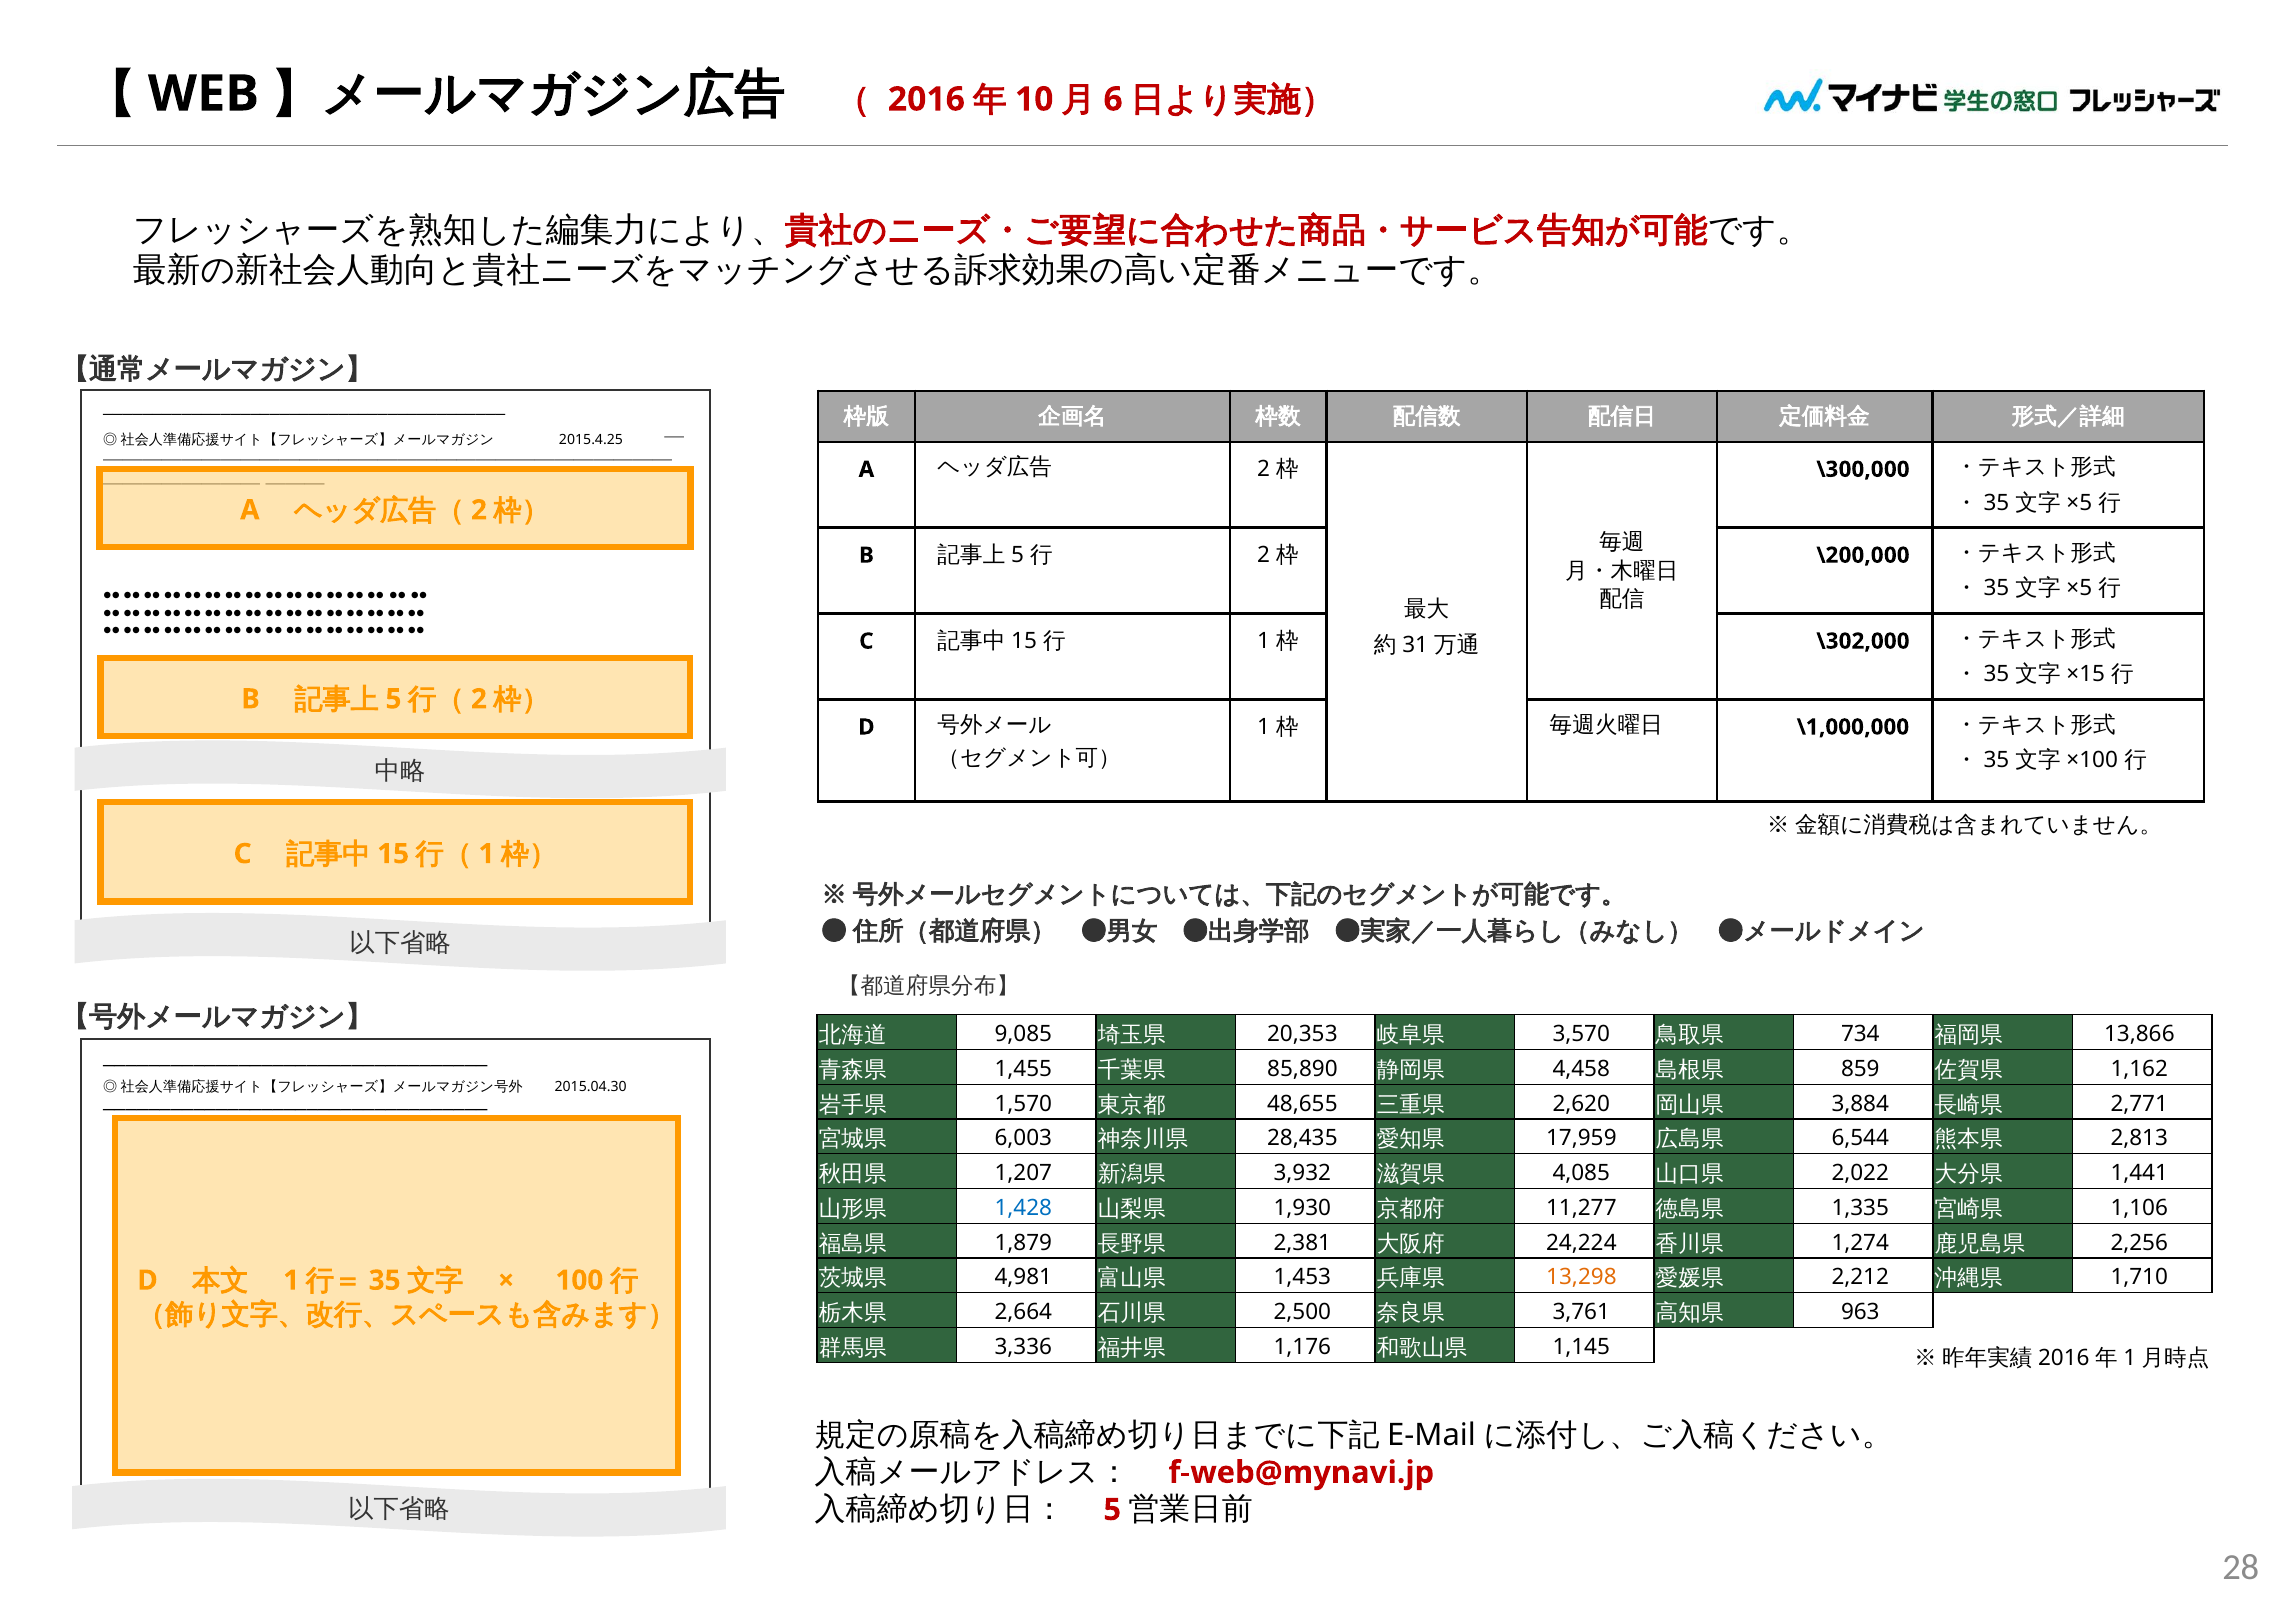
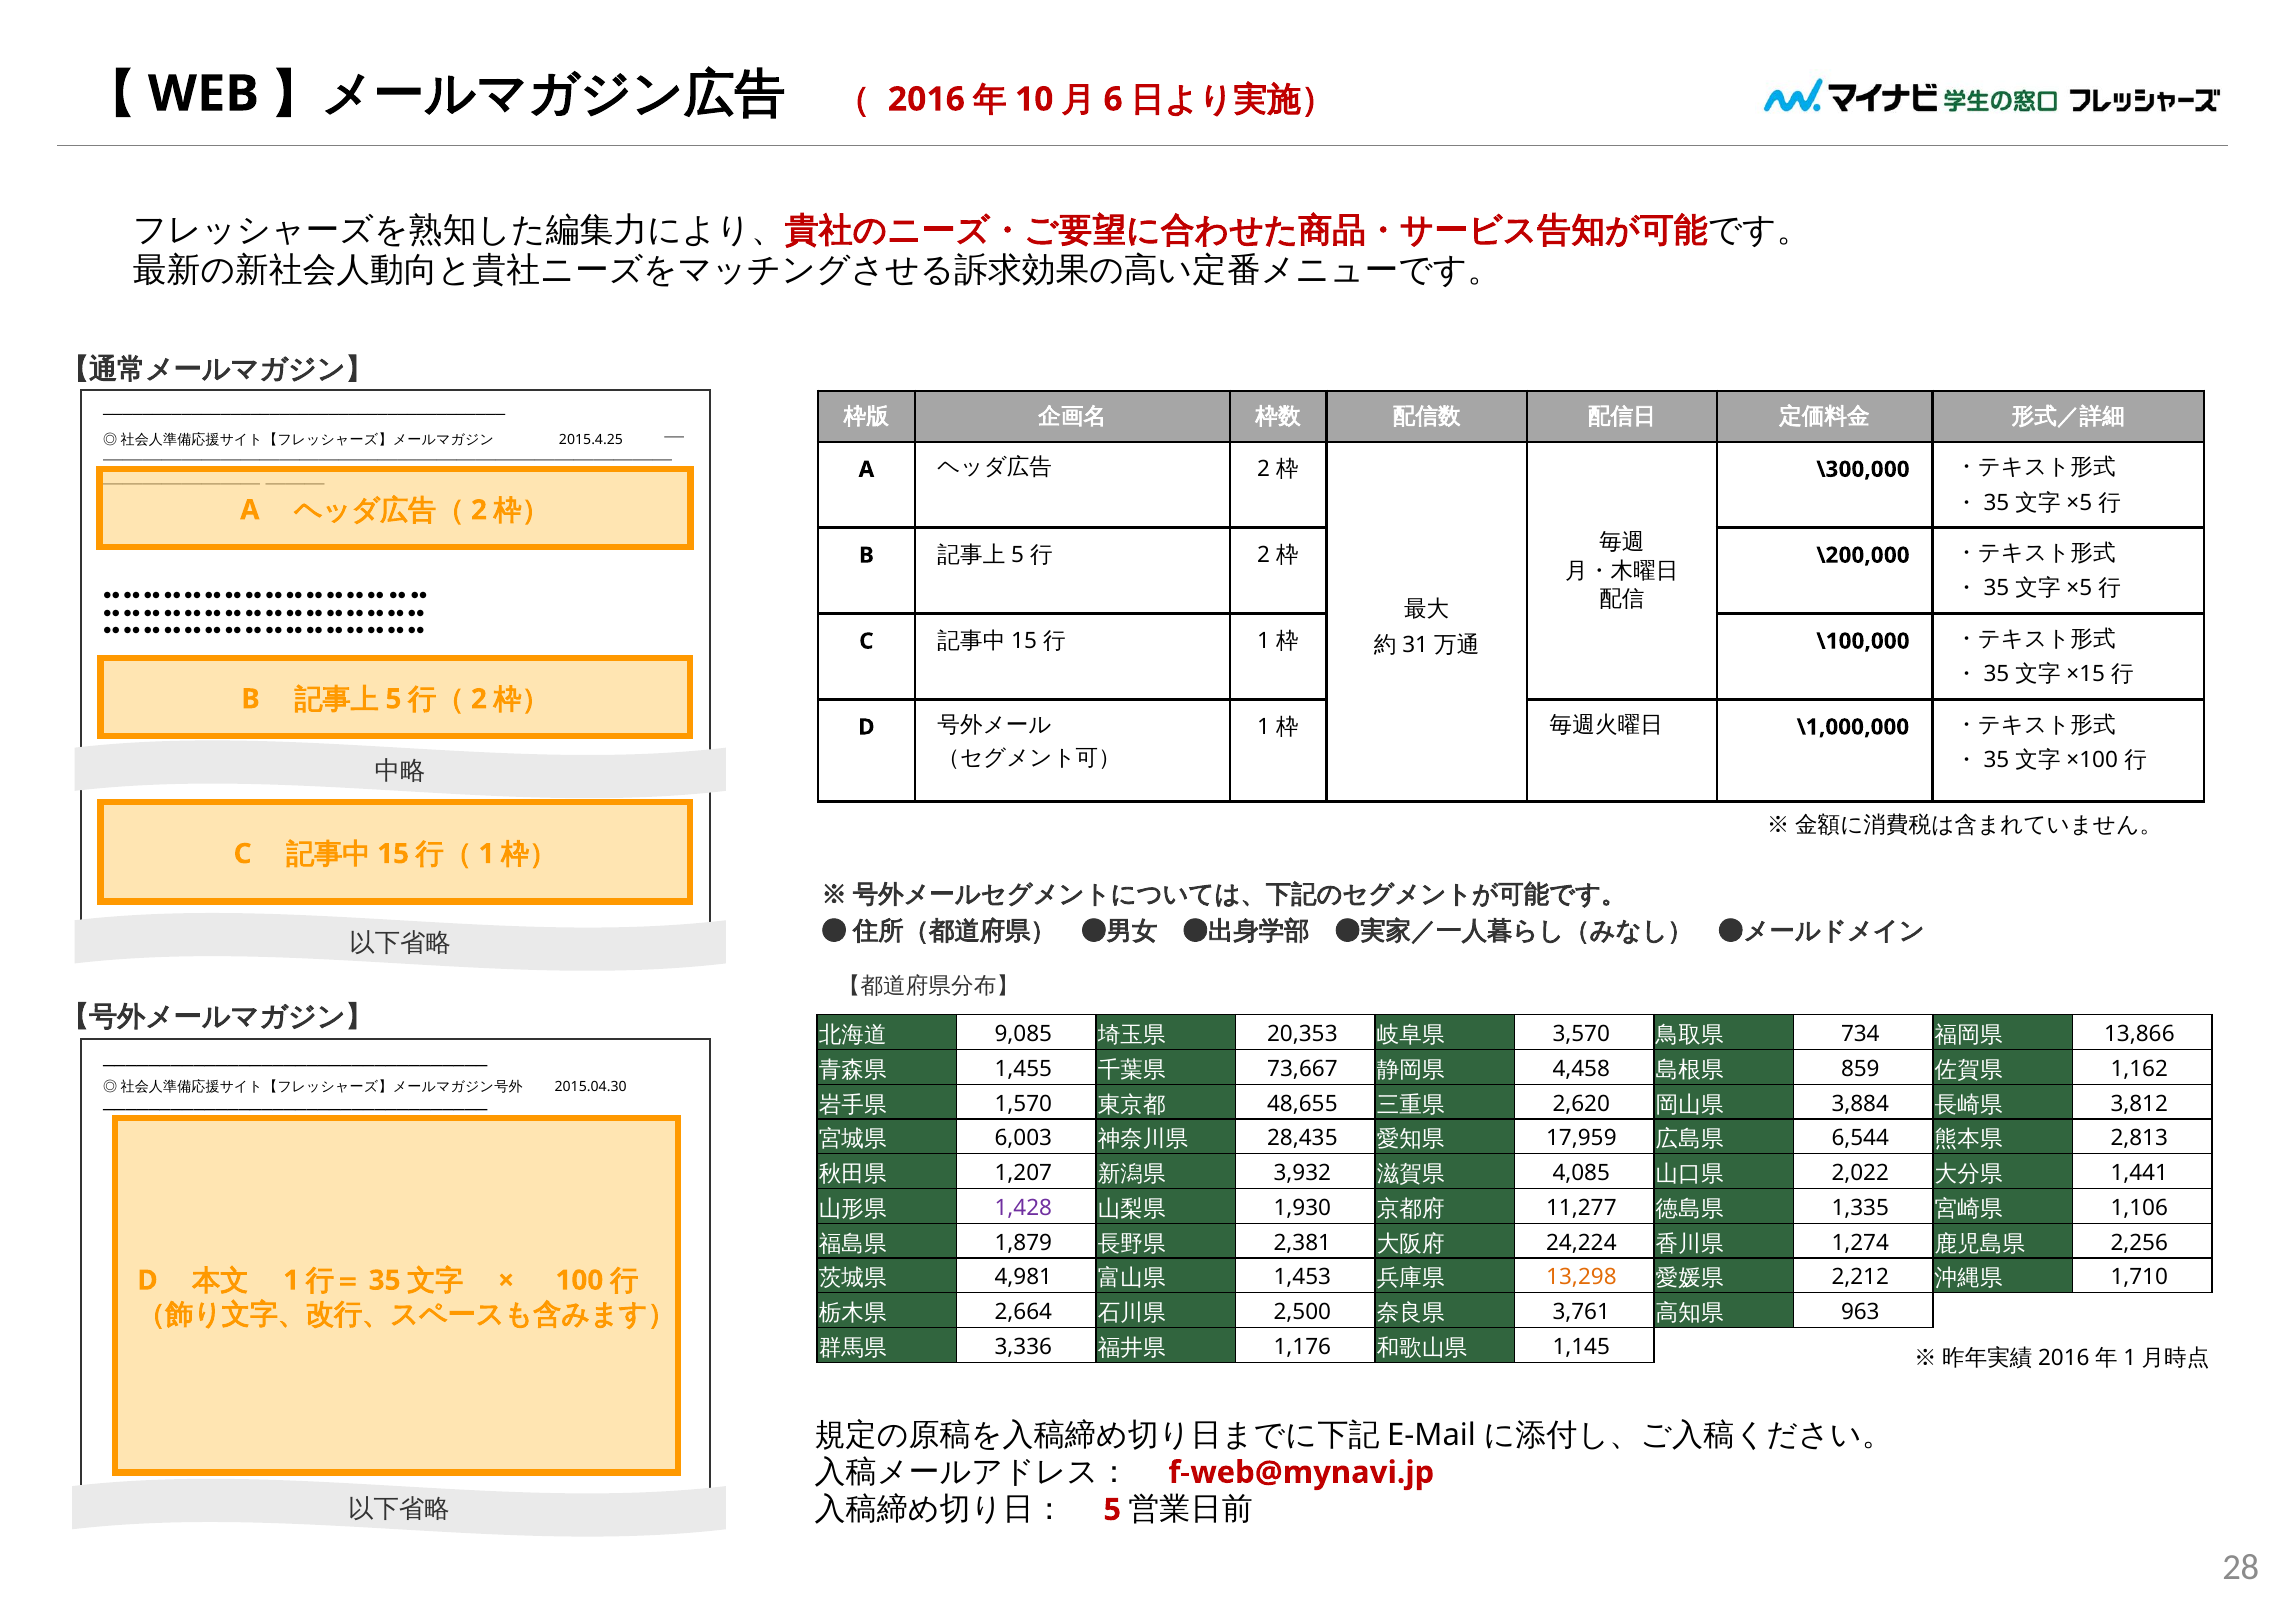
\302,000: \302,000 -> \100,000
85,890: 85,890 -> 73,667
2,771: 2,771 -> 3,812
1,428 colour: blue -> purple
